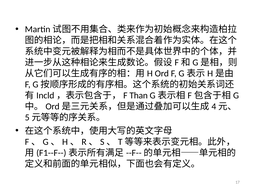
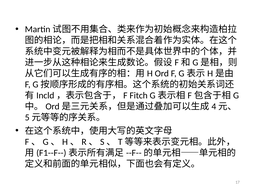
Than: Than -> Fitch
